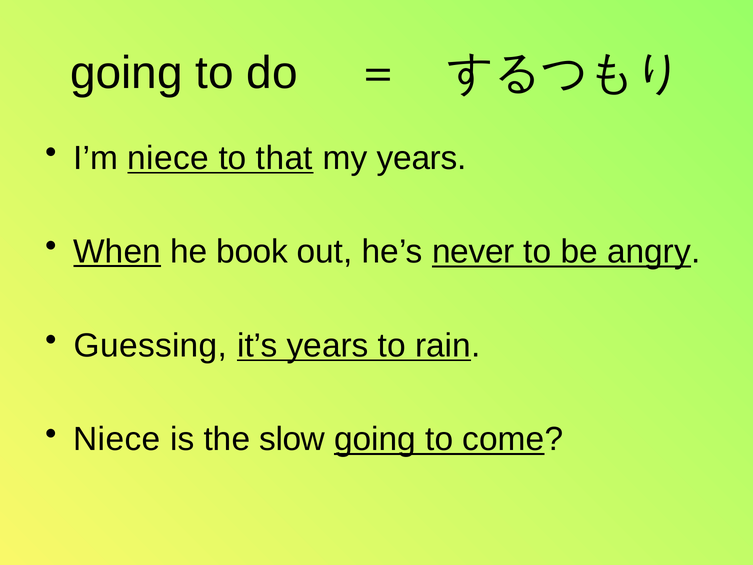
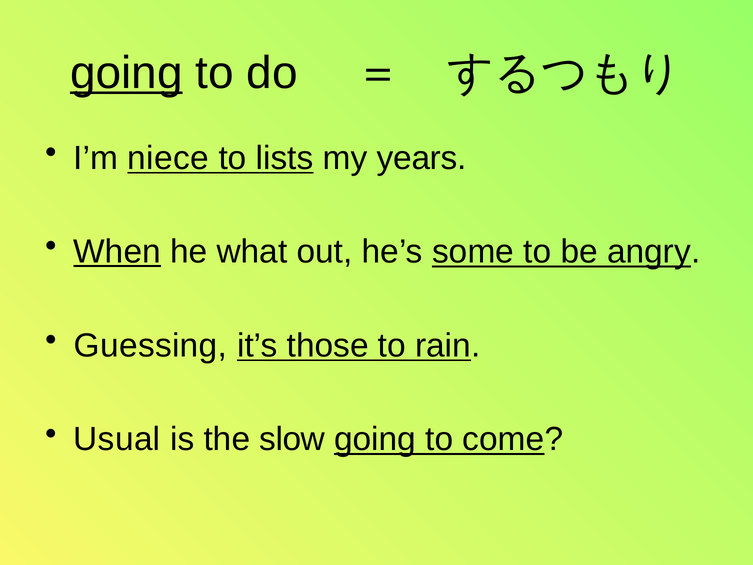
going at (126, 73) underline: none -> present
that: that -> lists
book: book -> what
never: never -> some
it’s years: years -> those
Niece at (117, 439): Niece -> Usual
